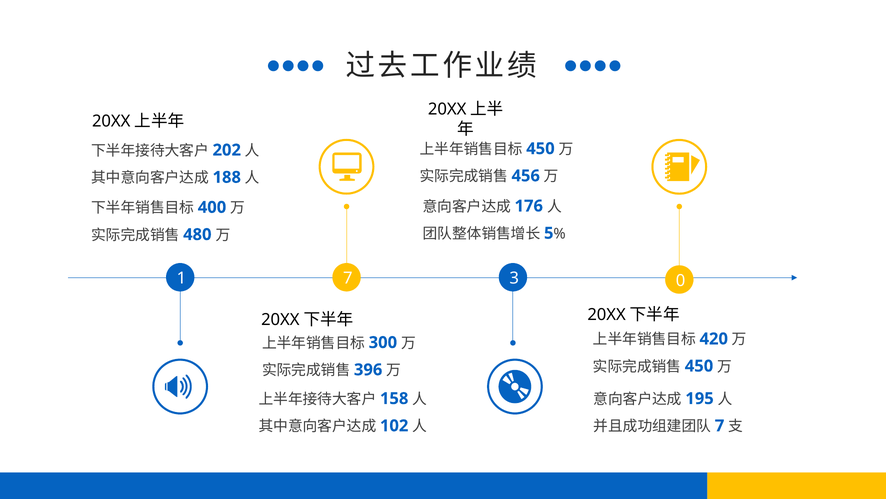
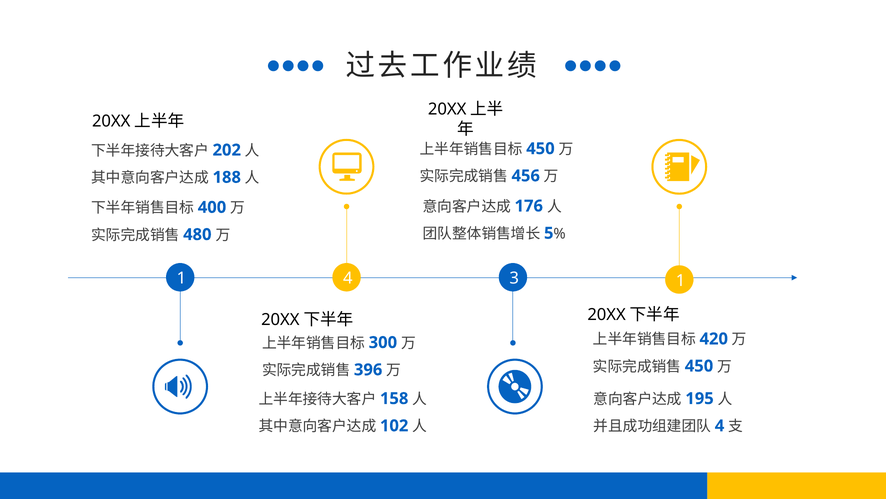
1 7: 7 -> 4
3 0: 0 -> 1
7 at (720, 425): 7 -> 4
